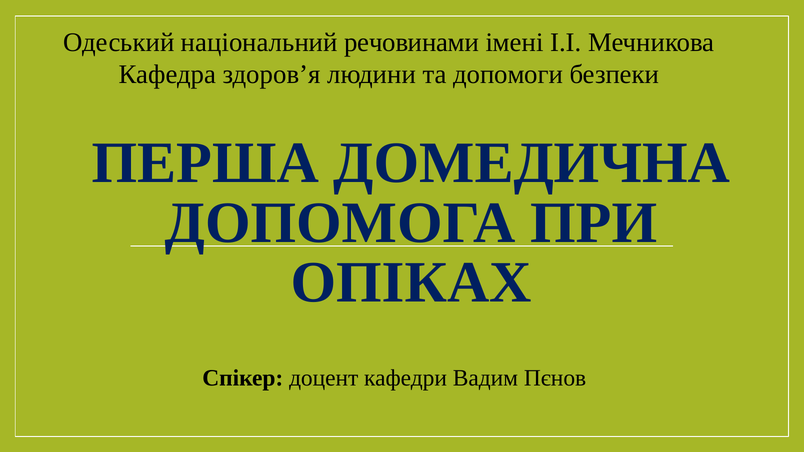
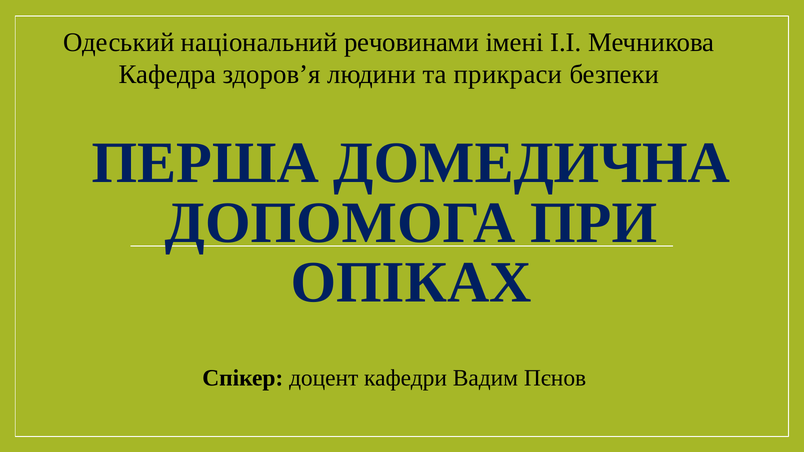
допомоги: допомоги -> прикраси
